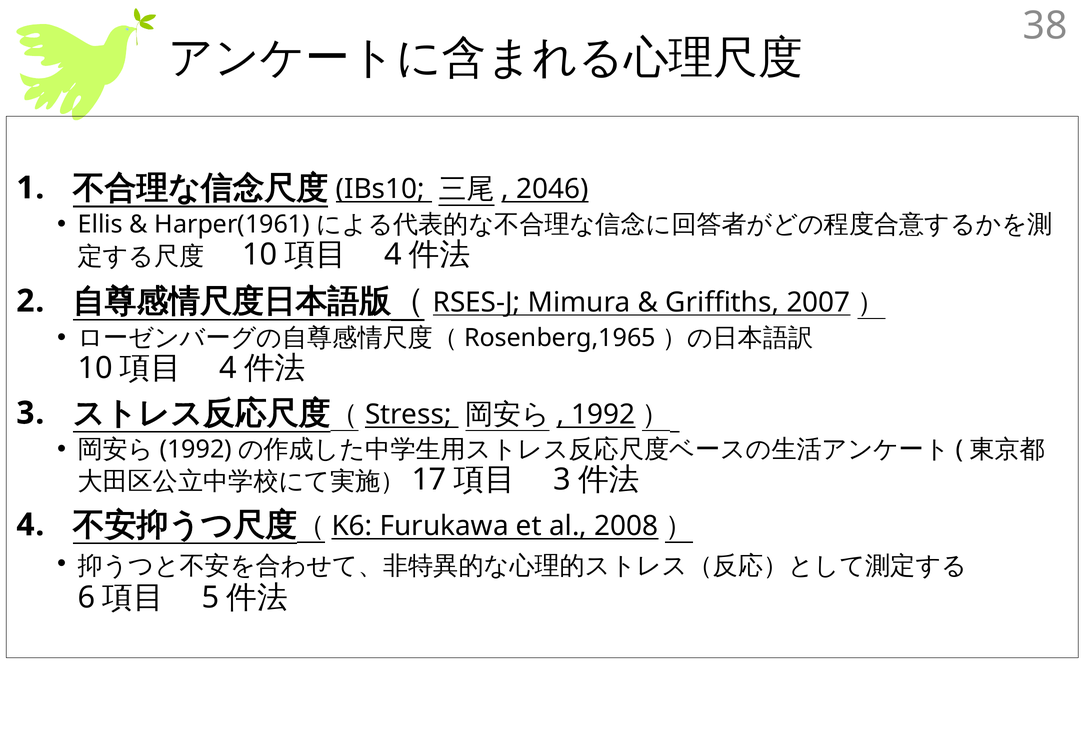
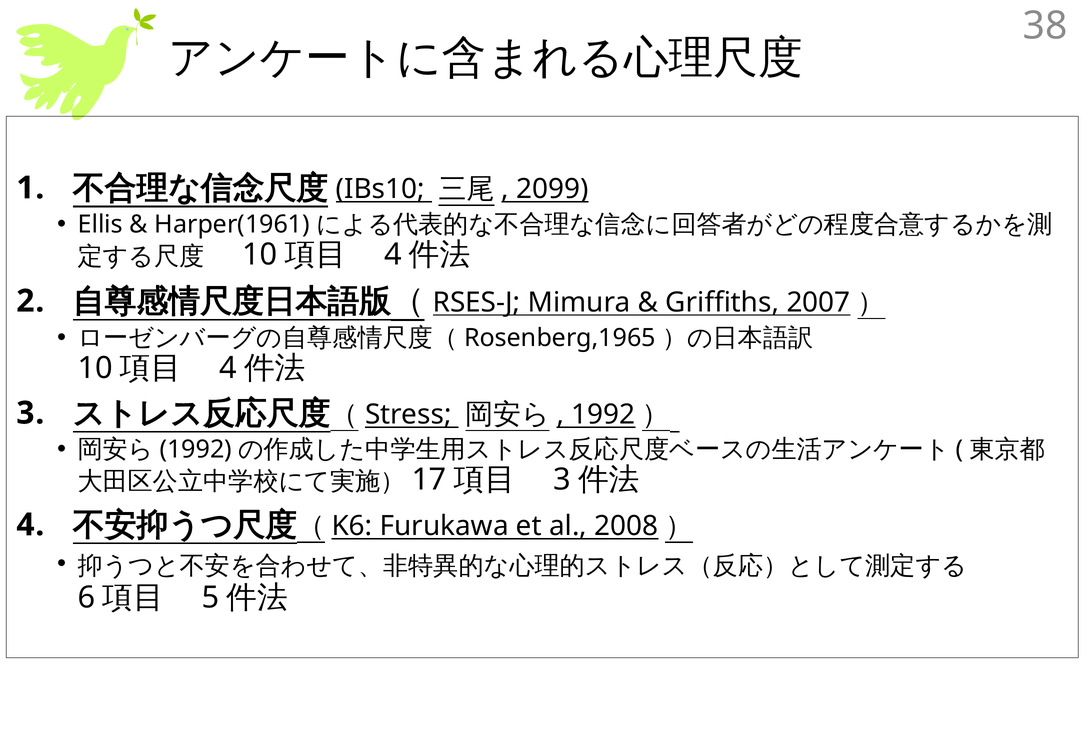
2046: 2046 -> 2099
